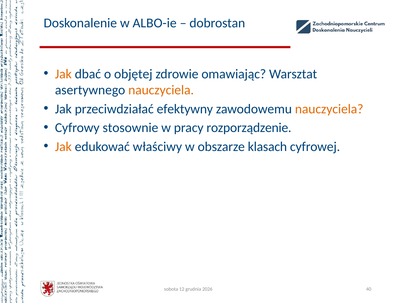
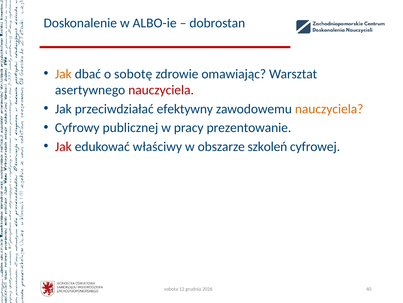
objętej: objętej -> sobotę
nauczyciela at (161, 90) colour: orange -> red
stosownie: stosownie -> publicznej
rozporządzenie: rozporządzenie -> prezentowanie
Jak at (63, 146) colour: orange -> red
klasach: klasach -> szkoleń
